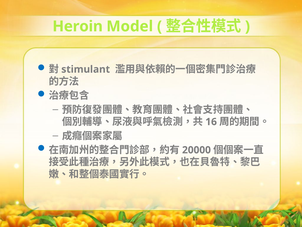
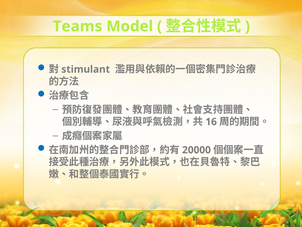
Heroin: Heroin -> Teams
